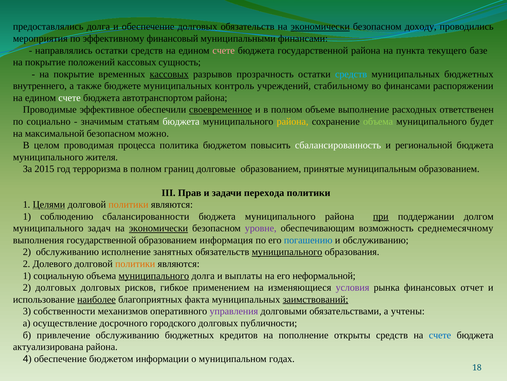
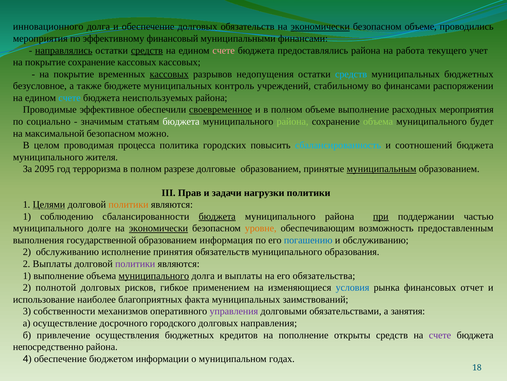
предоставлялись: предоставлялись -> инновационного
безопасном доходу: доходу -> объеме
направлялись underline: none -> present
средств at (147, 50) underline: none -> present
бюджета государственной: государственной -> предоставлялись
пункта: пункта -> работа
базе: базе -> учет
покрытие положений: положений -> сохранение
кассовых сущность: сущность -> кассовых
прозрачность: прозрачность -> недопущения
внутреннего: внутреннего -> безусловное
счете at (70, 98) colour: white -> light blue
автотранспортом: автотранспортом -> неиспользуемых
расходных ответственен: ответственен -> мероприятия
района at (293, 121) colour: yellow -> light green
политика бюджетом: бюджетом -> городских
сбалансированность colour: white -> light blue
региональной: региональной -> соотношений
2015: 2015 -> 2095
границ: границ -> разрезе
муниципальным underline: none -> present
перехода: перехода -> нагрузки
бюджета at (217, 216) underline: none -> present
долгом: долгом -> частью
задач: задач -> долге
уровне colour: purple -> orange
среднемесячному: среднемесячному -> предоставленным
занятных: занятных -> принятия
муниципального at (287, 252) underline: present -> none
2 Долевого: Долевого -> Выплаты
политики at (135, 263) colour: orange -> purple
1 социальную: социальную -> выполнение
неформальной: неформальной -> обязательства
2 долговых: долговых -> полнотой
условия colour: purple -> blue
наиболее underline: present -> none
заимствований underline: present -> none
учтены: учтены -> занятия
публичности: публичности -> направления
привлечение обслуживанию: обслуживанию -> осуществления
счете at (440, 334) colour: blue -> purple
актуализирована: актуализирована -> непосредственно
